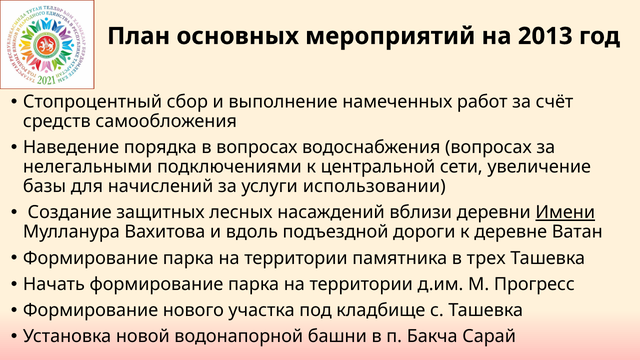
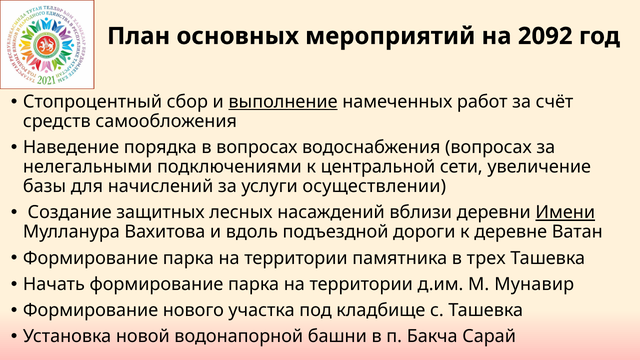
2013: 2013 -> 2092
выполнение underline: none -> present
использовании: использовании -> осуществлении
Прогресс: Прогресс -> Мунавир
